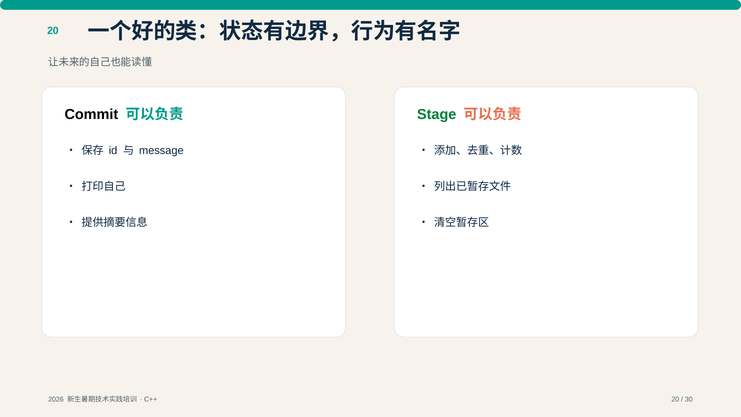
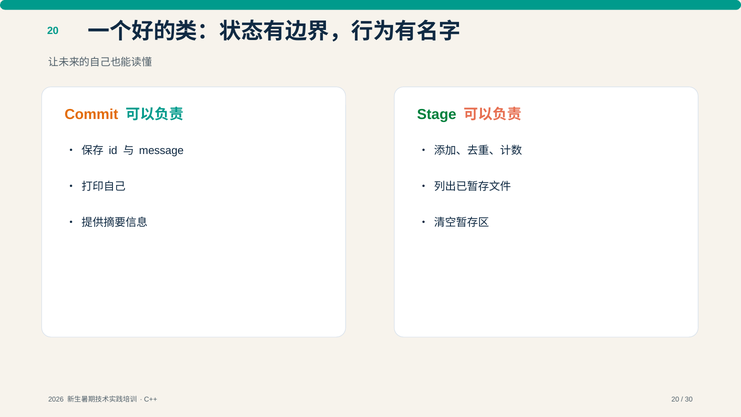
Commit colour: black -> orange
